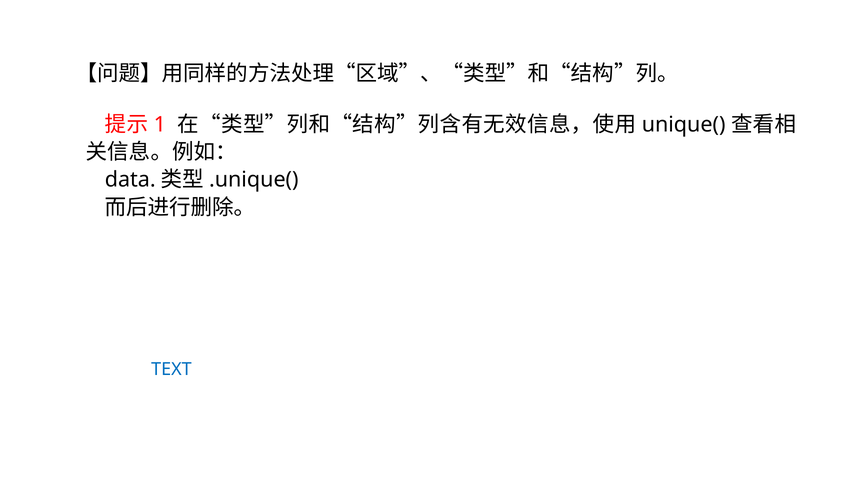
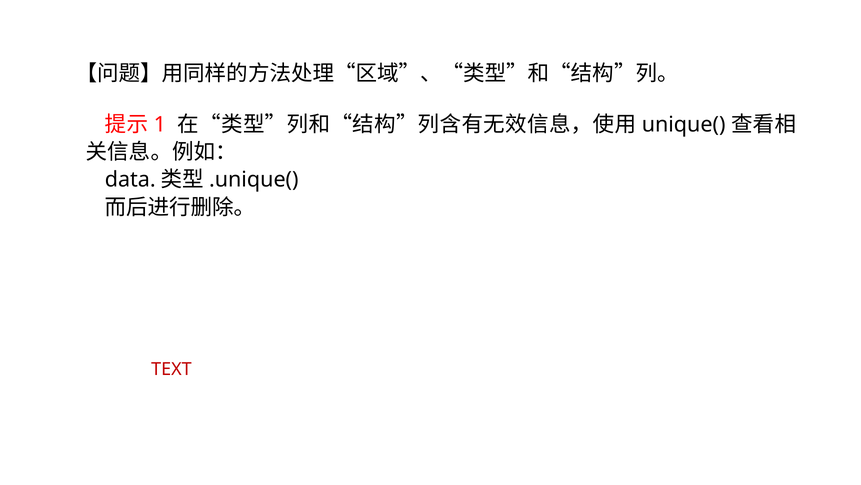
TEXT at (171, 369) colour: blue -> red
